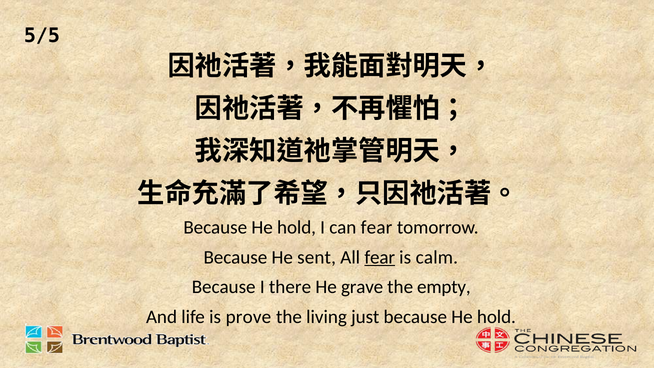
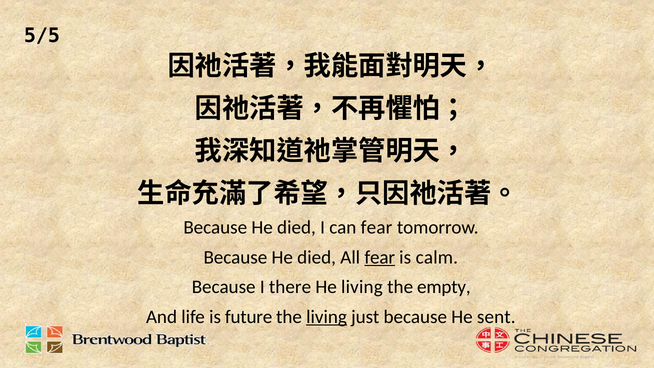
hold at (297, 228): hold -> died
sent at (317, 257): sent -> died
He grave: grave -> living
prove: prove -> future
living at (327, 317) underline: none -> present
just because He hold: hold -> sent
